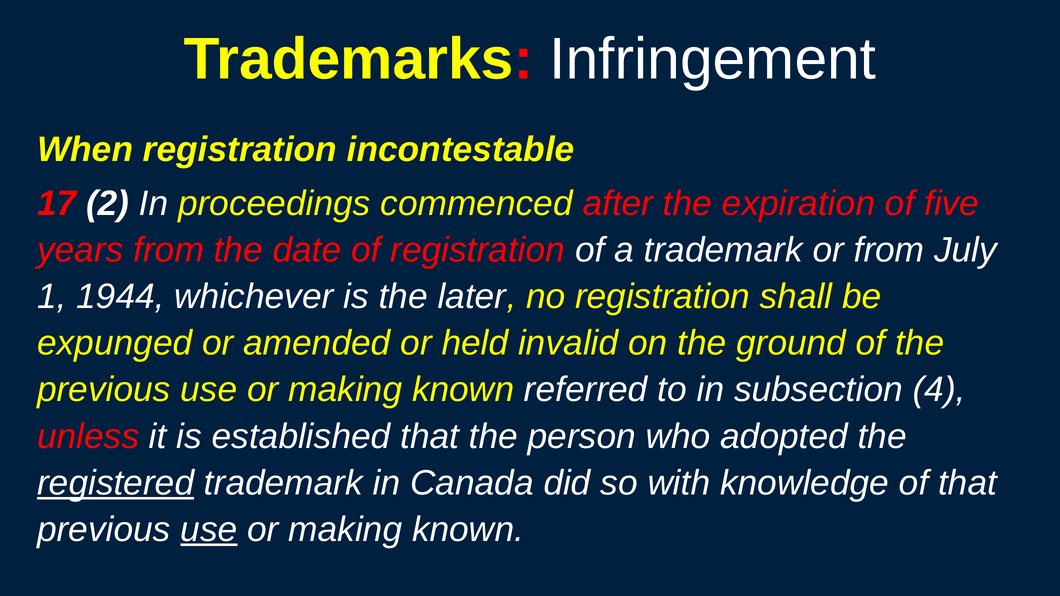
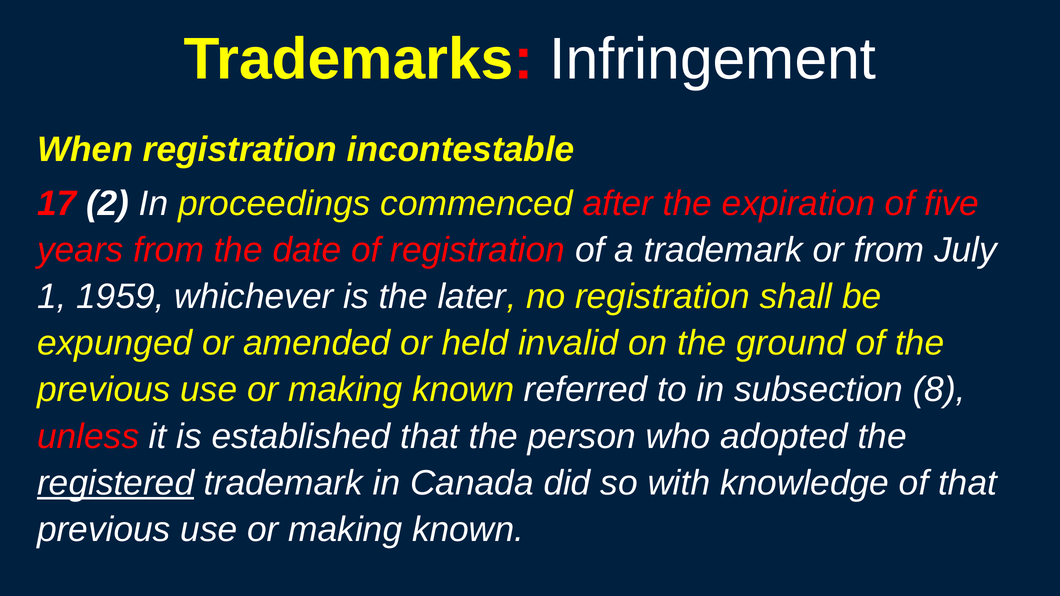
1944: 1944 -> 1959
4: 4 -> 8
use at (209, 530) underline: present -> none
